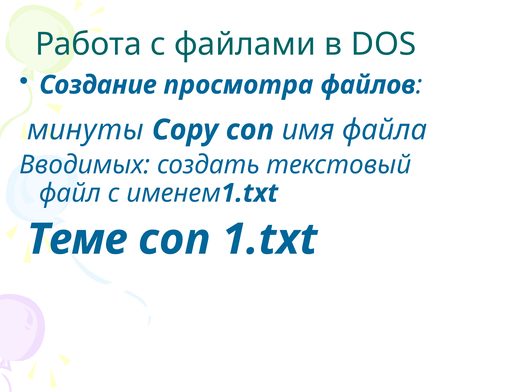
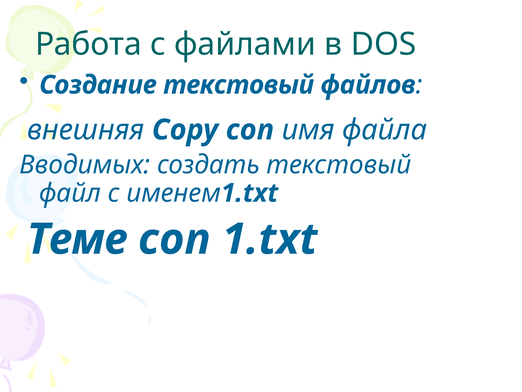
Создание просмотра: просмотра -> текстовый
минуты: минуты -> внешняя
